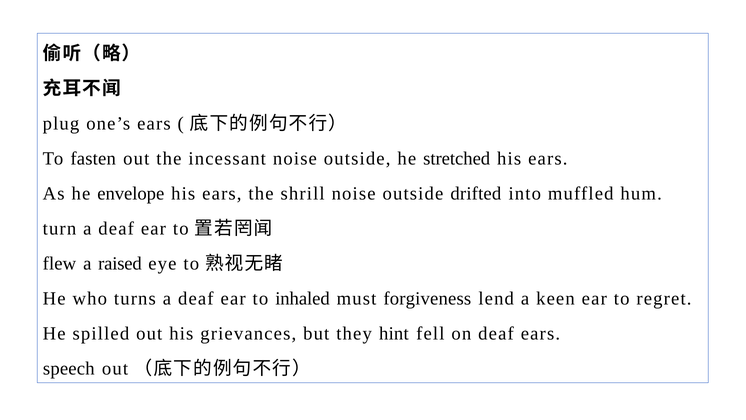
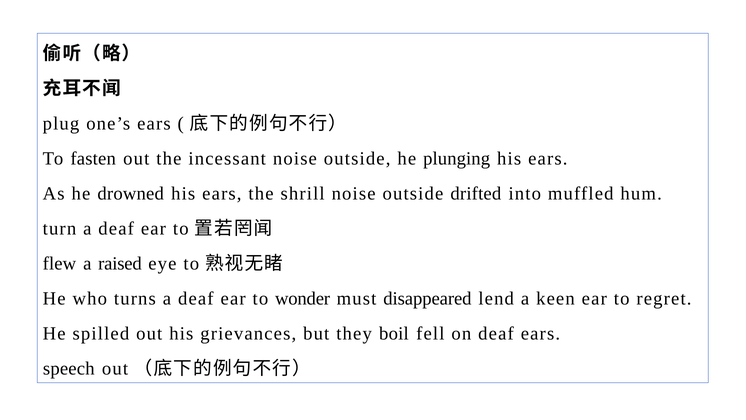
stretched: stretched -> plunging
envelope: envelope -> drowned
inhaled: inhaled -> wonder
forgiveness: forgiveness -> disappeared
hint: hint -> boil
